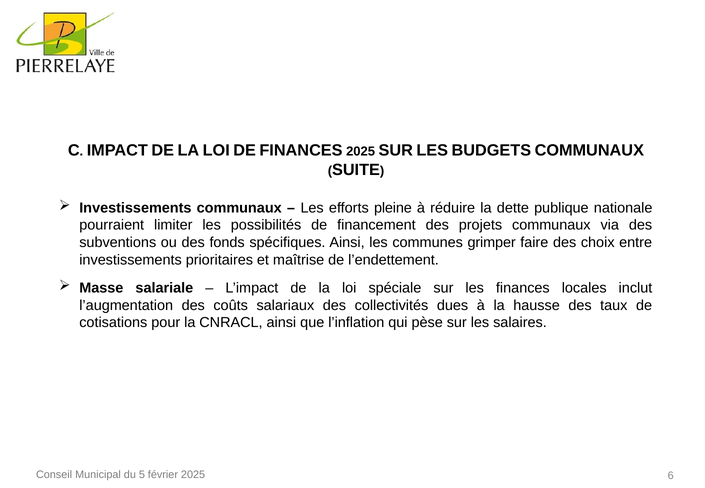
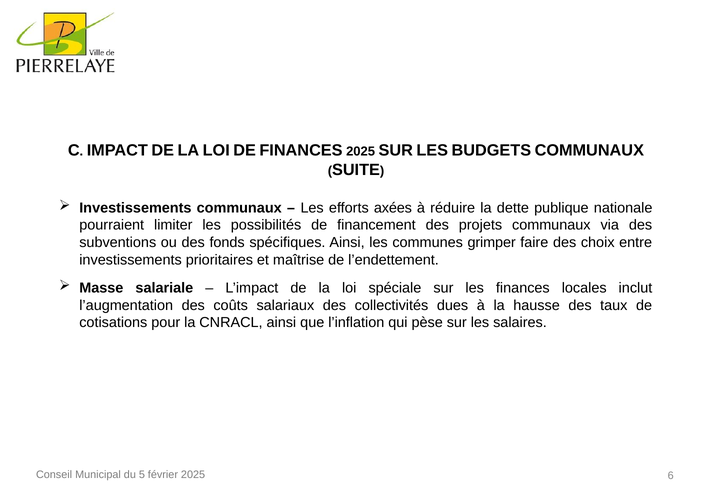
pleine: pleine -> axées
